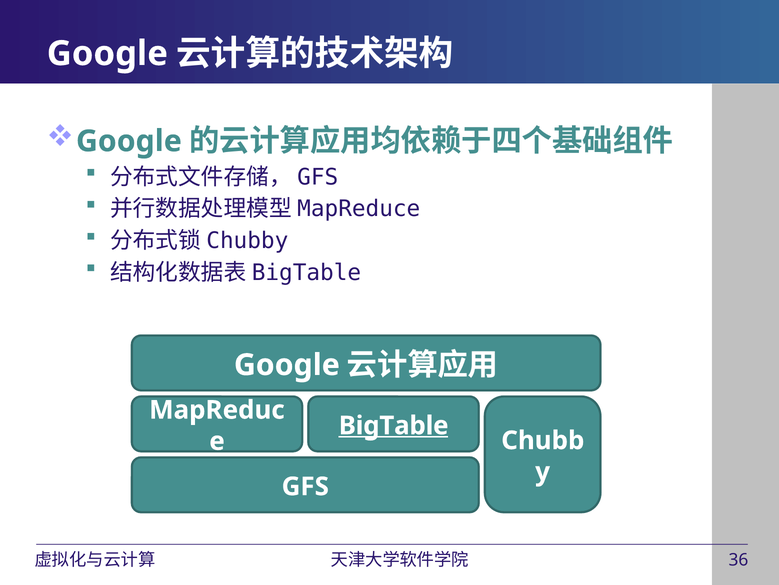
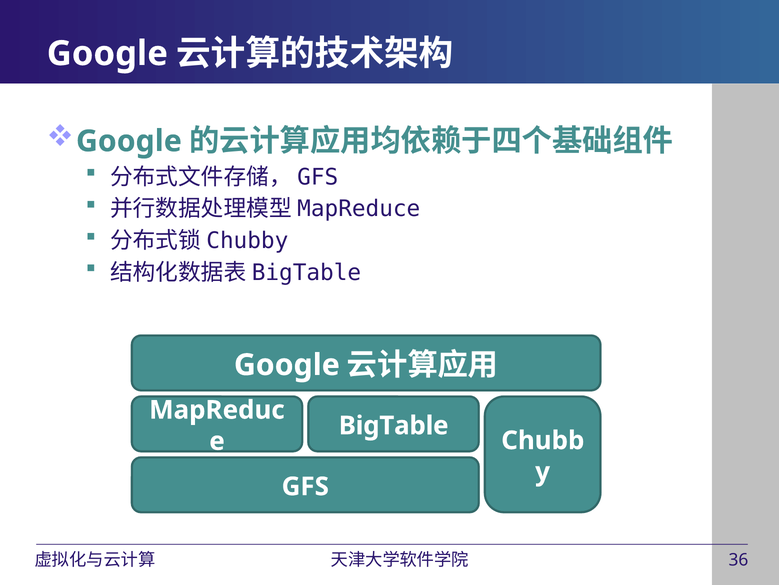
BigTable underline: present -> none
